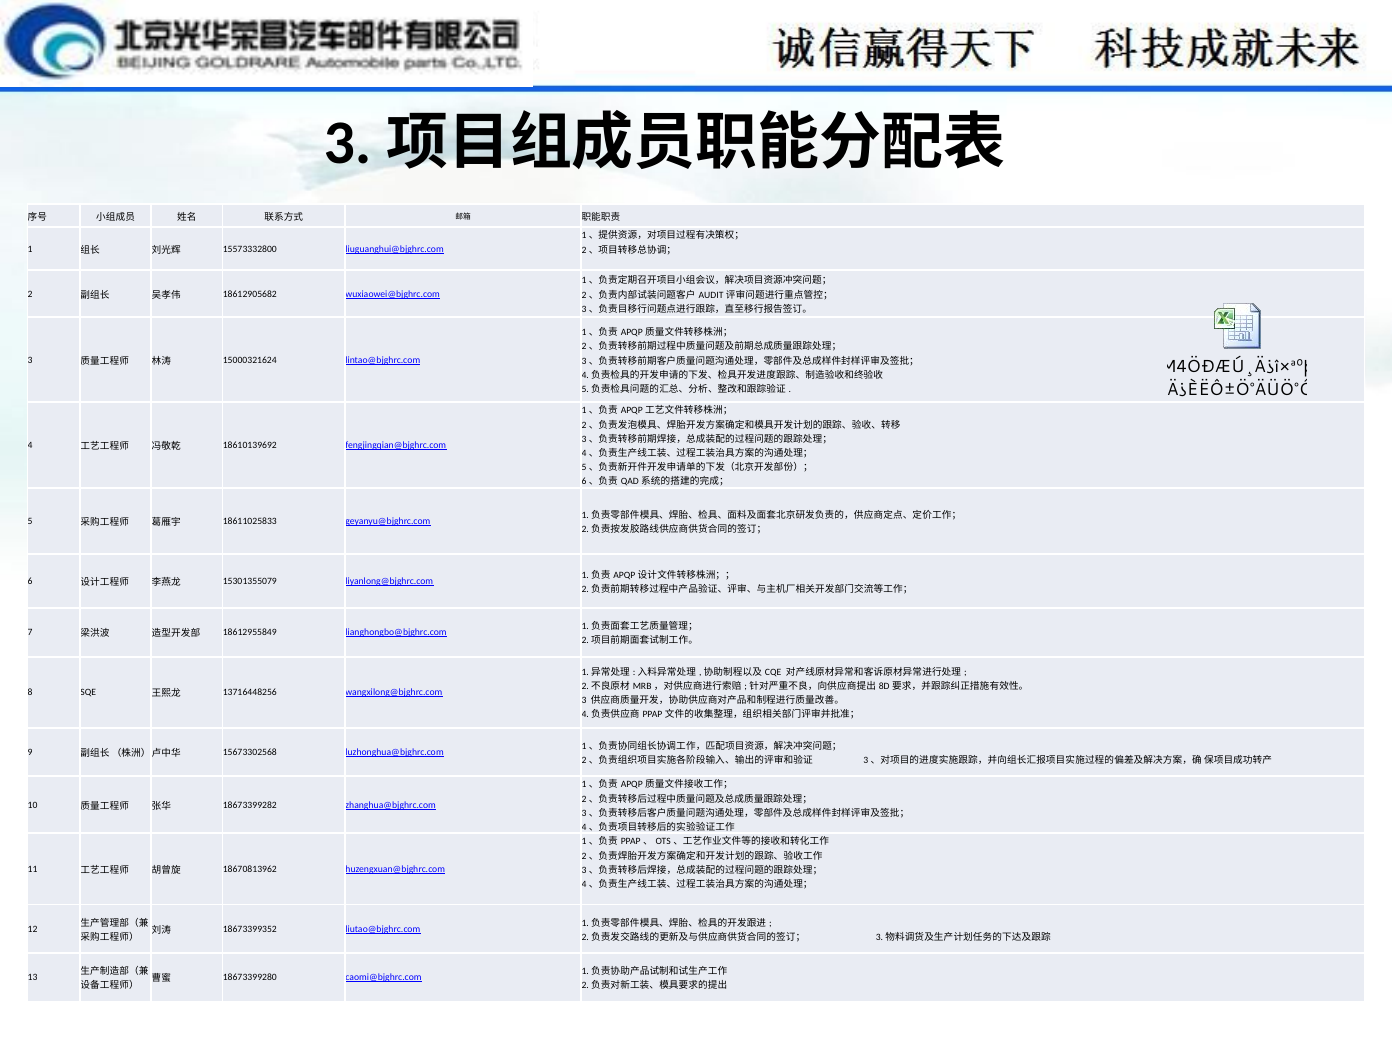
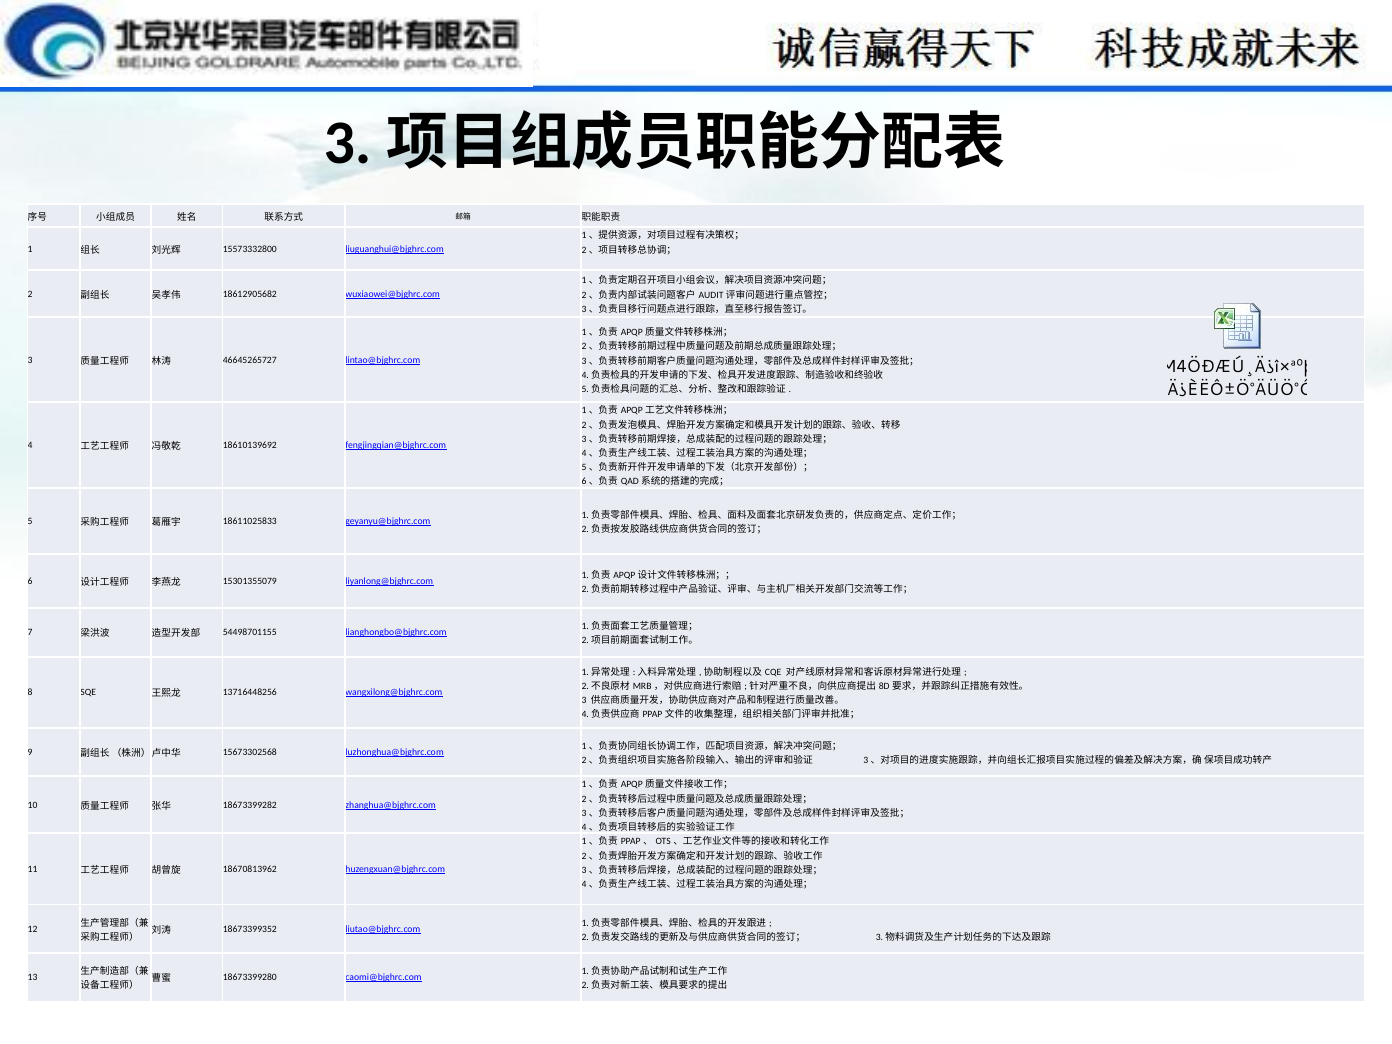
15000321624: 15000321624 -> 46645265727
18612955849: 18612955849 -> 54498701155
